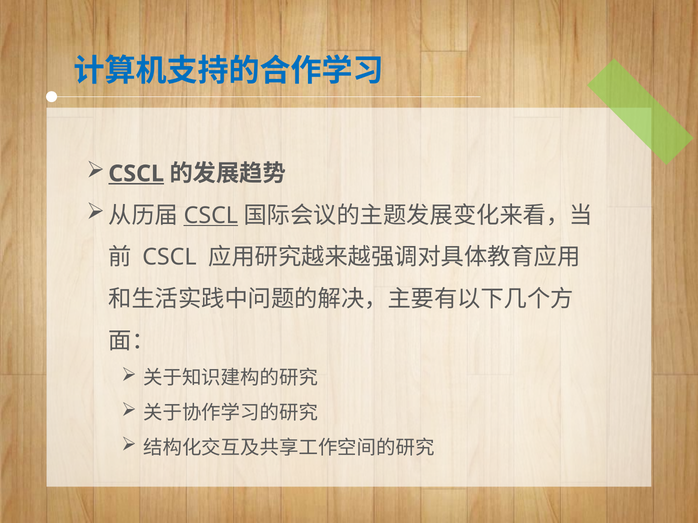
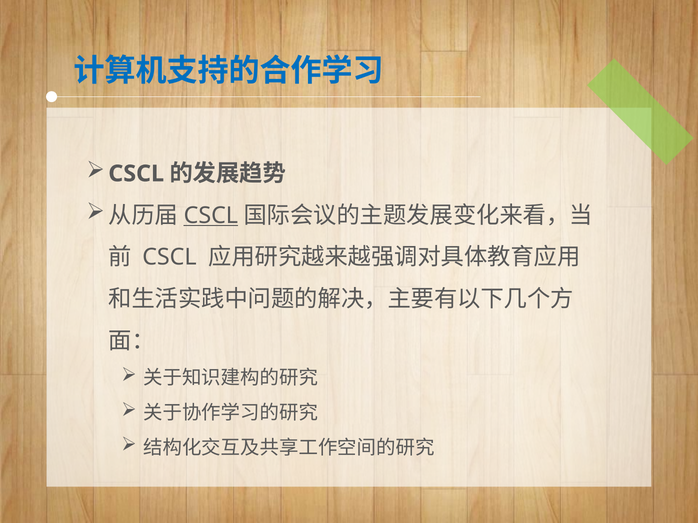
CSCL at (136, 174) underline: present -> none
